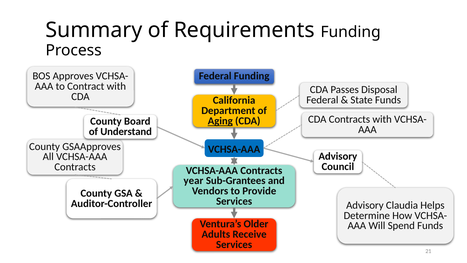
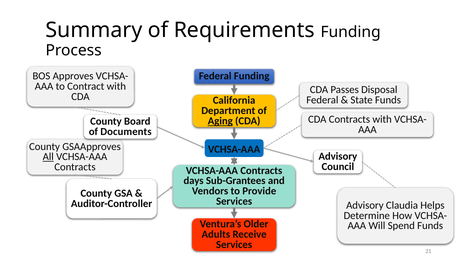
Understand: Understand -> Documents
All underline: none -> present
year: year -> days
